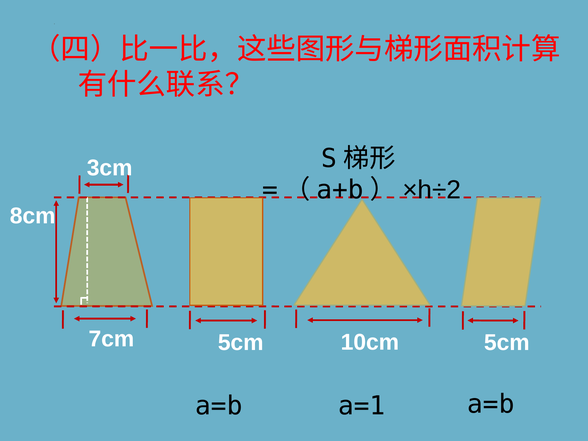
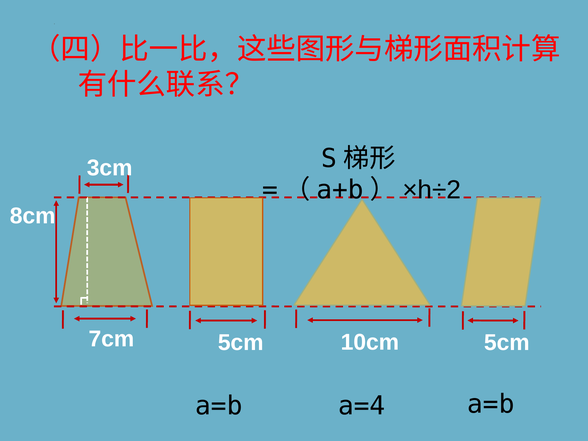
a=1: a=1 -> a=4
